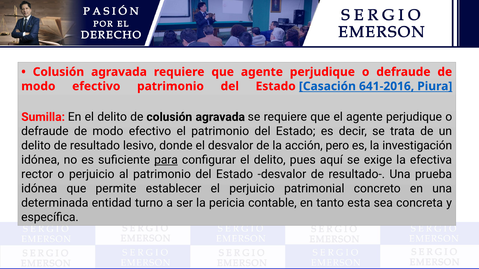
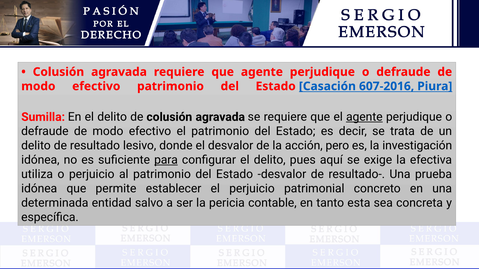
641-2016: 641-2016 -> 607-2016
agente at (364, 117) underline: none -> present
rector: rector -> utiliza
turno: turno -> salvo
